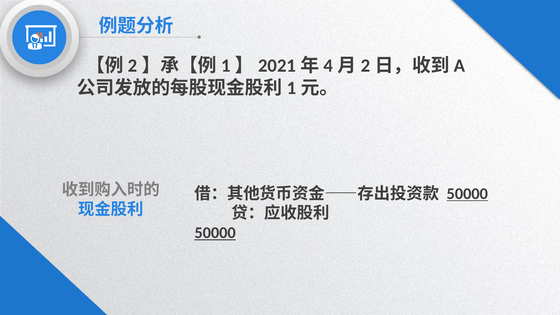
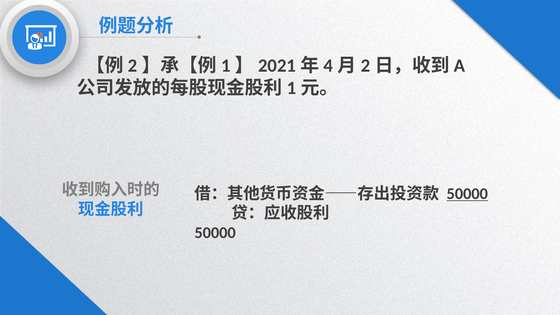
50000 at (215, 233) underline: present -> none
